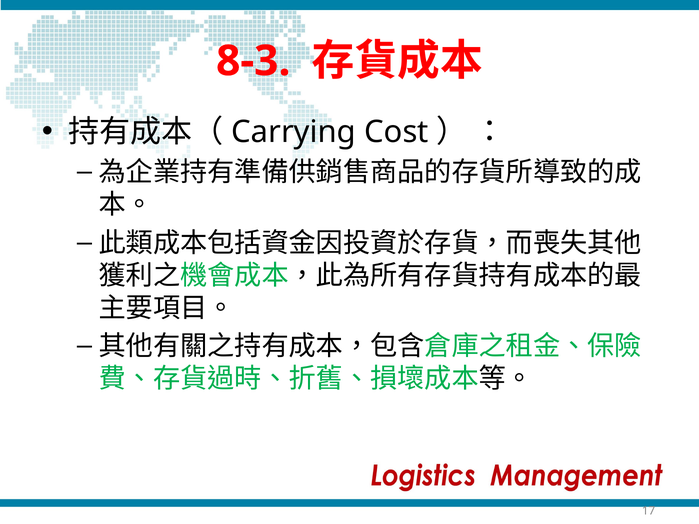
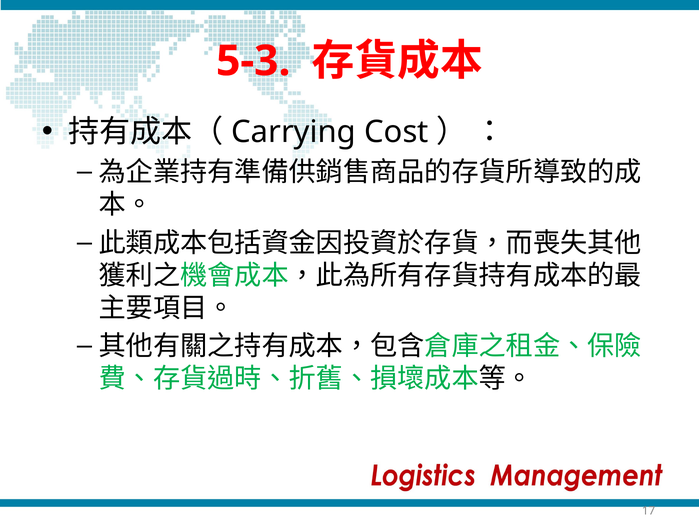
8-3: 8-3 -> 5-3
